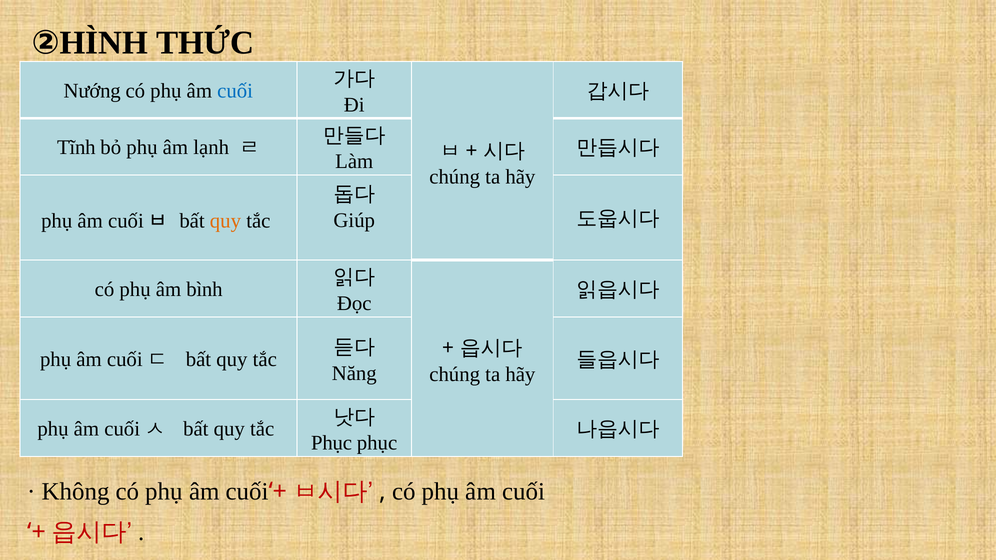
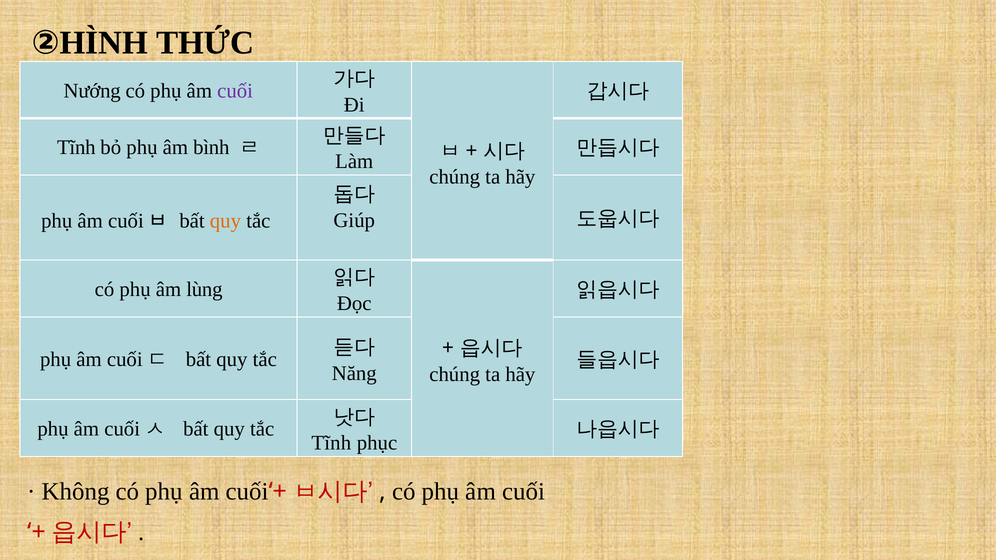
cuối at (235, 91) colour: blue -> purple
lạnh: lạnh -> bình
bình: bình -> lùng
Phục at (332, 443): Phục -> Tĩnh
